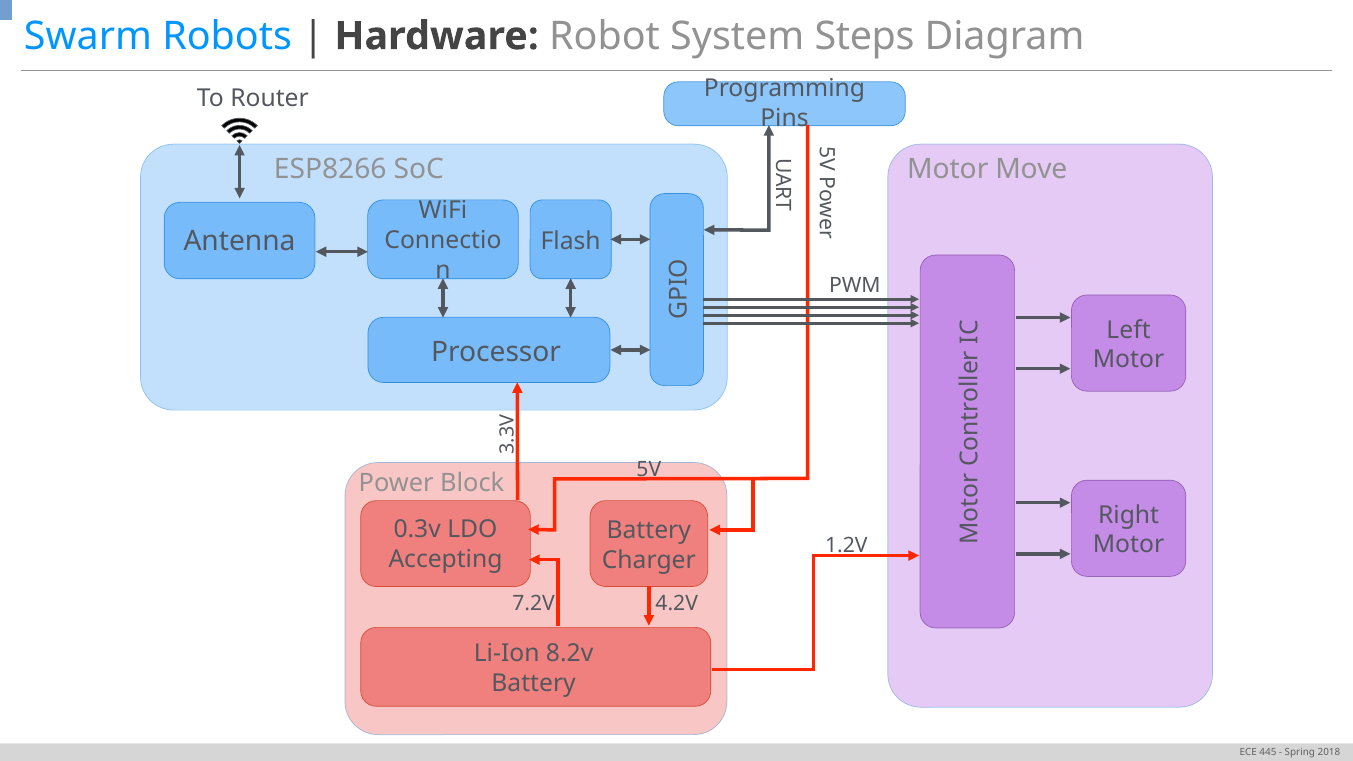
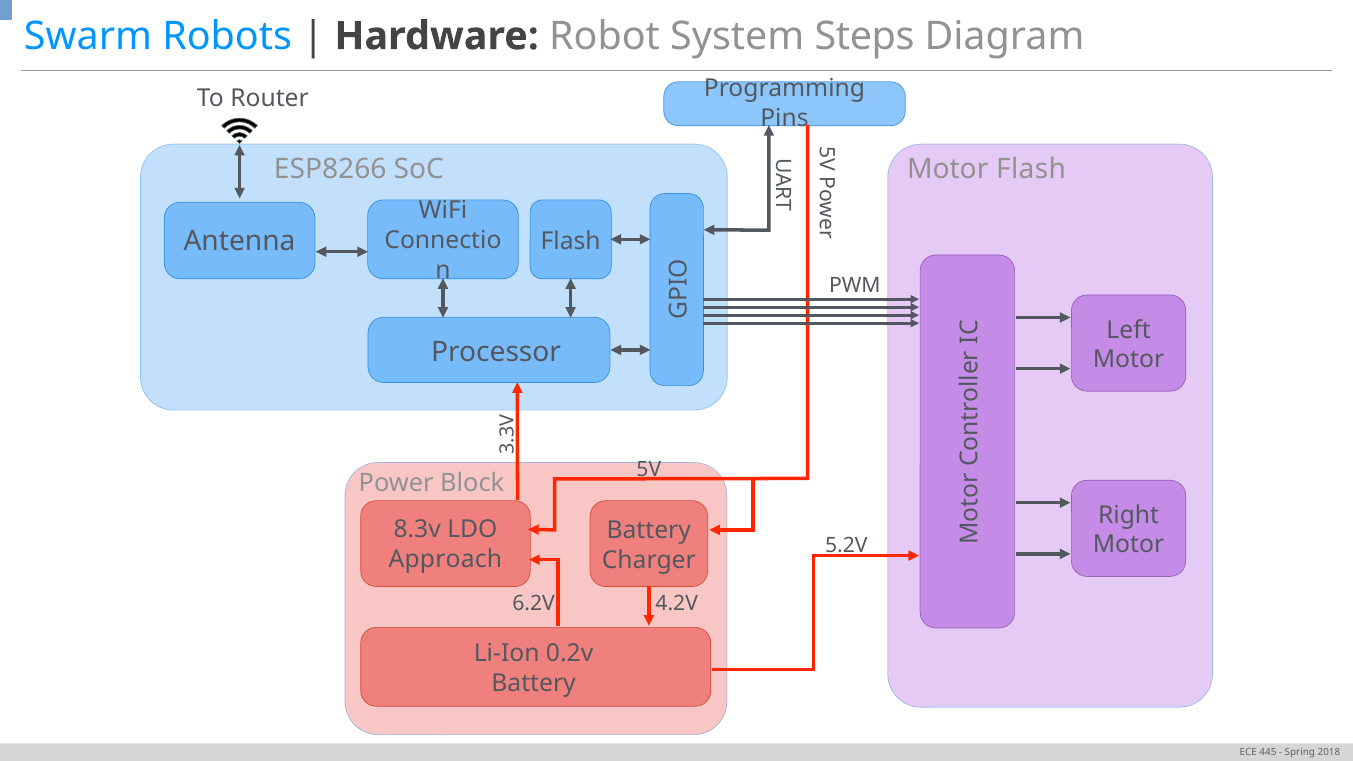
Motor Move: Move -> Flash
0.3v: 0.3v -> 8.3v
1.2V: 1.2V -> 5.2V
Accepting: Accepting -> Approach
7.2V: 7.2V -> 6.2V
8.2v: 8.2v -> 0.2v
